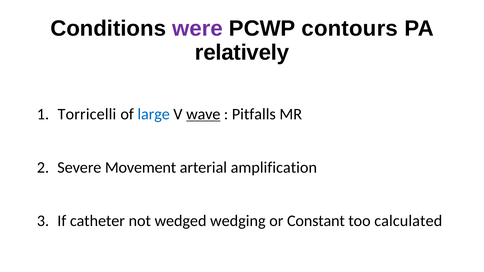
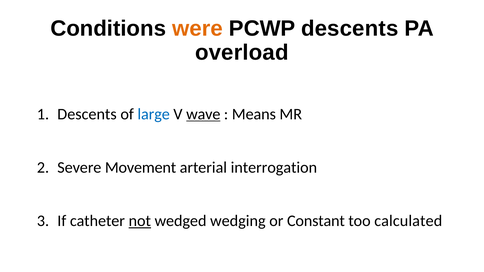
were colour: purple -> orange
PCWP contours: contours -> descents
relatively: relatively -> overload
Torricelli at (87, 114): Torricelli -> Descents
Pitfalls: Pitfalls -> Means
amplification: amplification -> interrogation
not underline: none -> present
